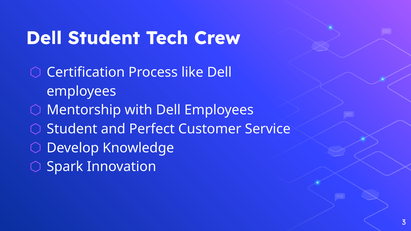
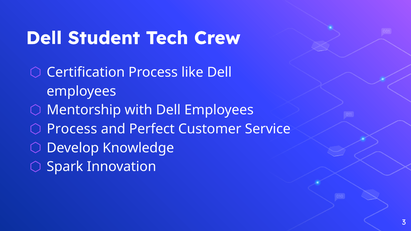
Student at (72, 129): Student -> Process
